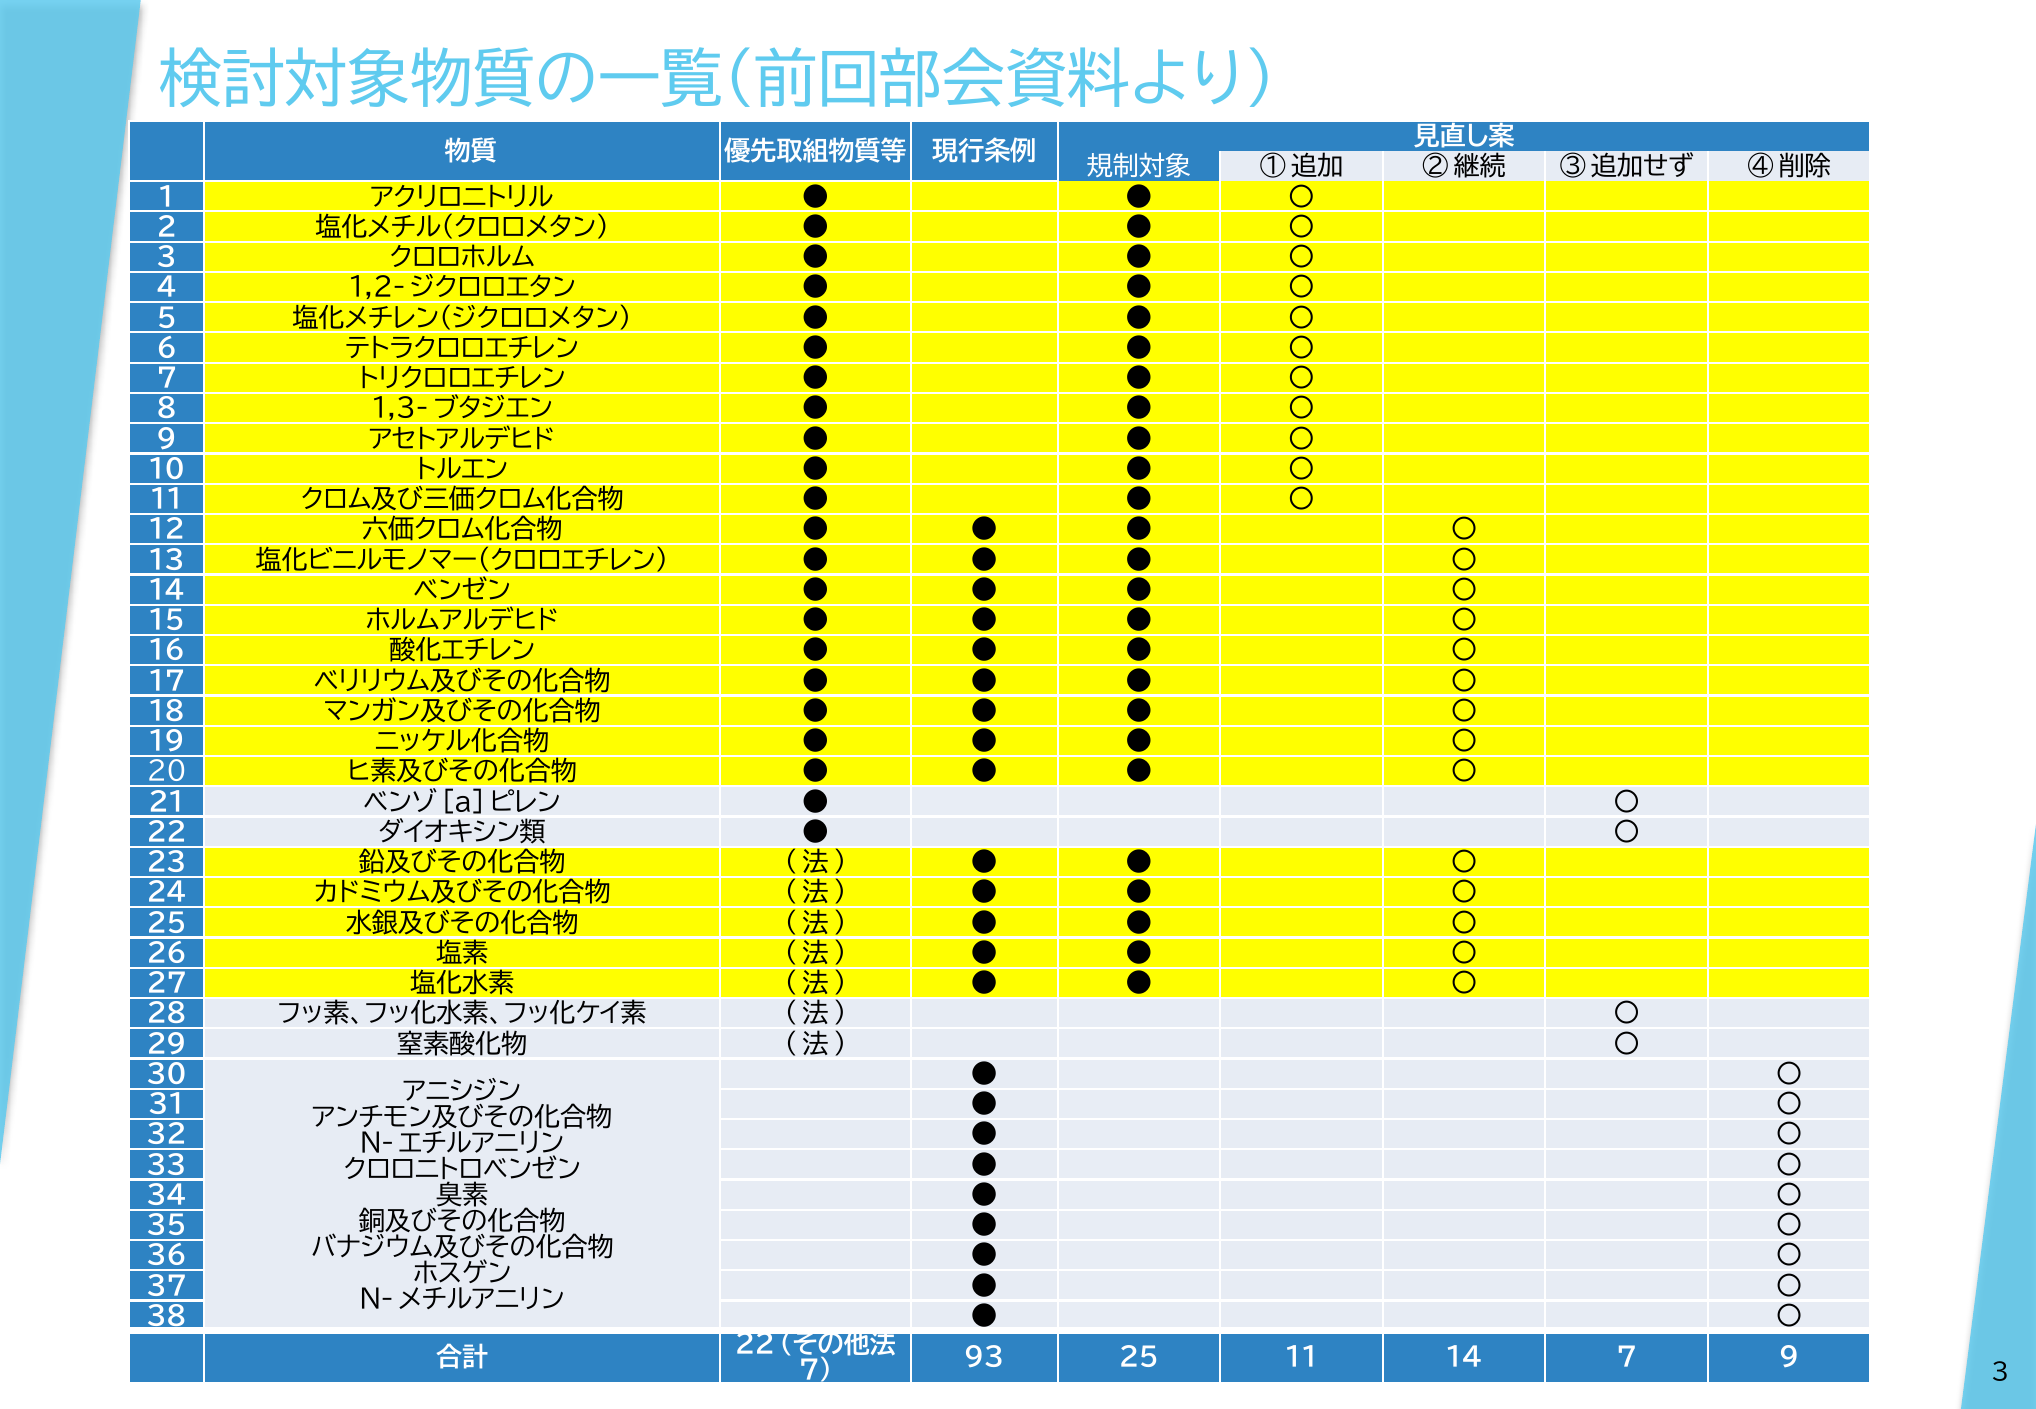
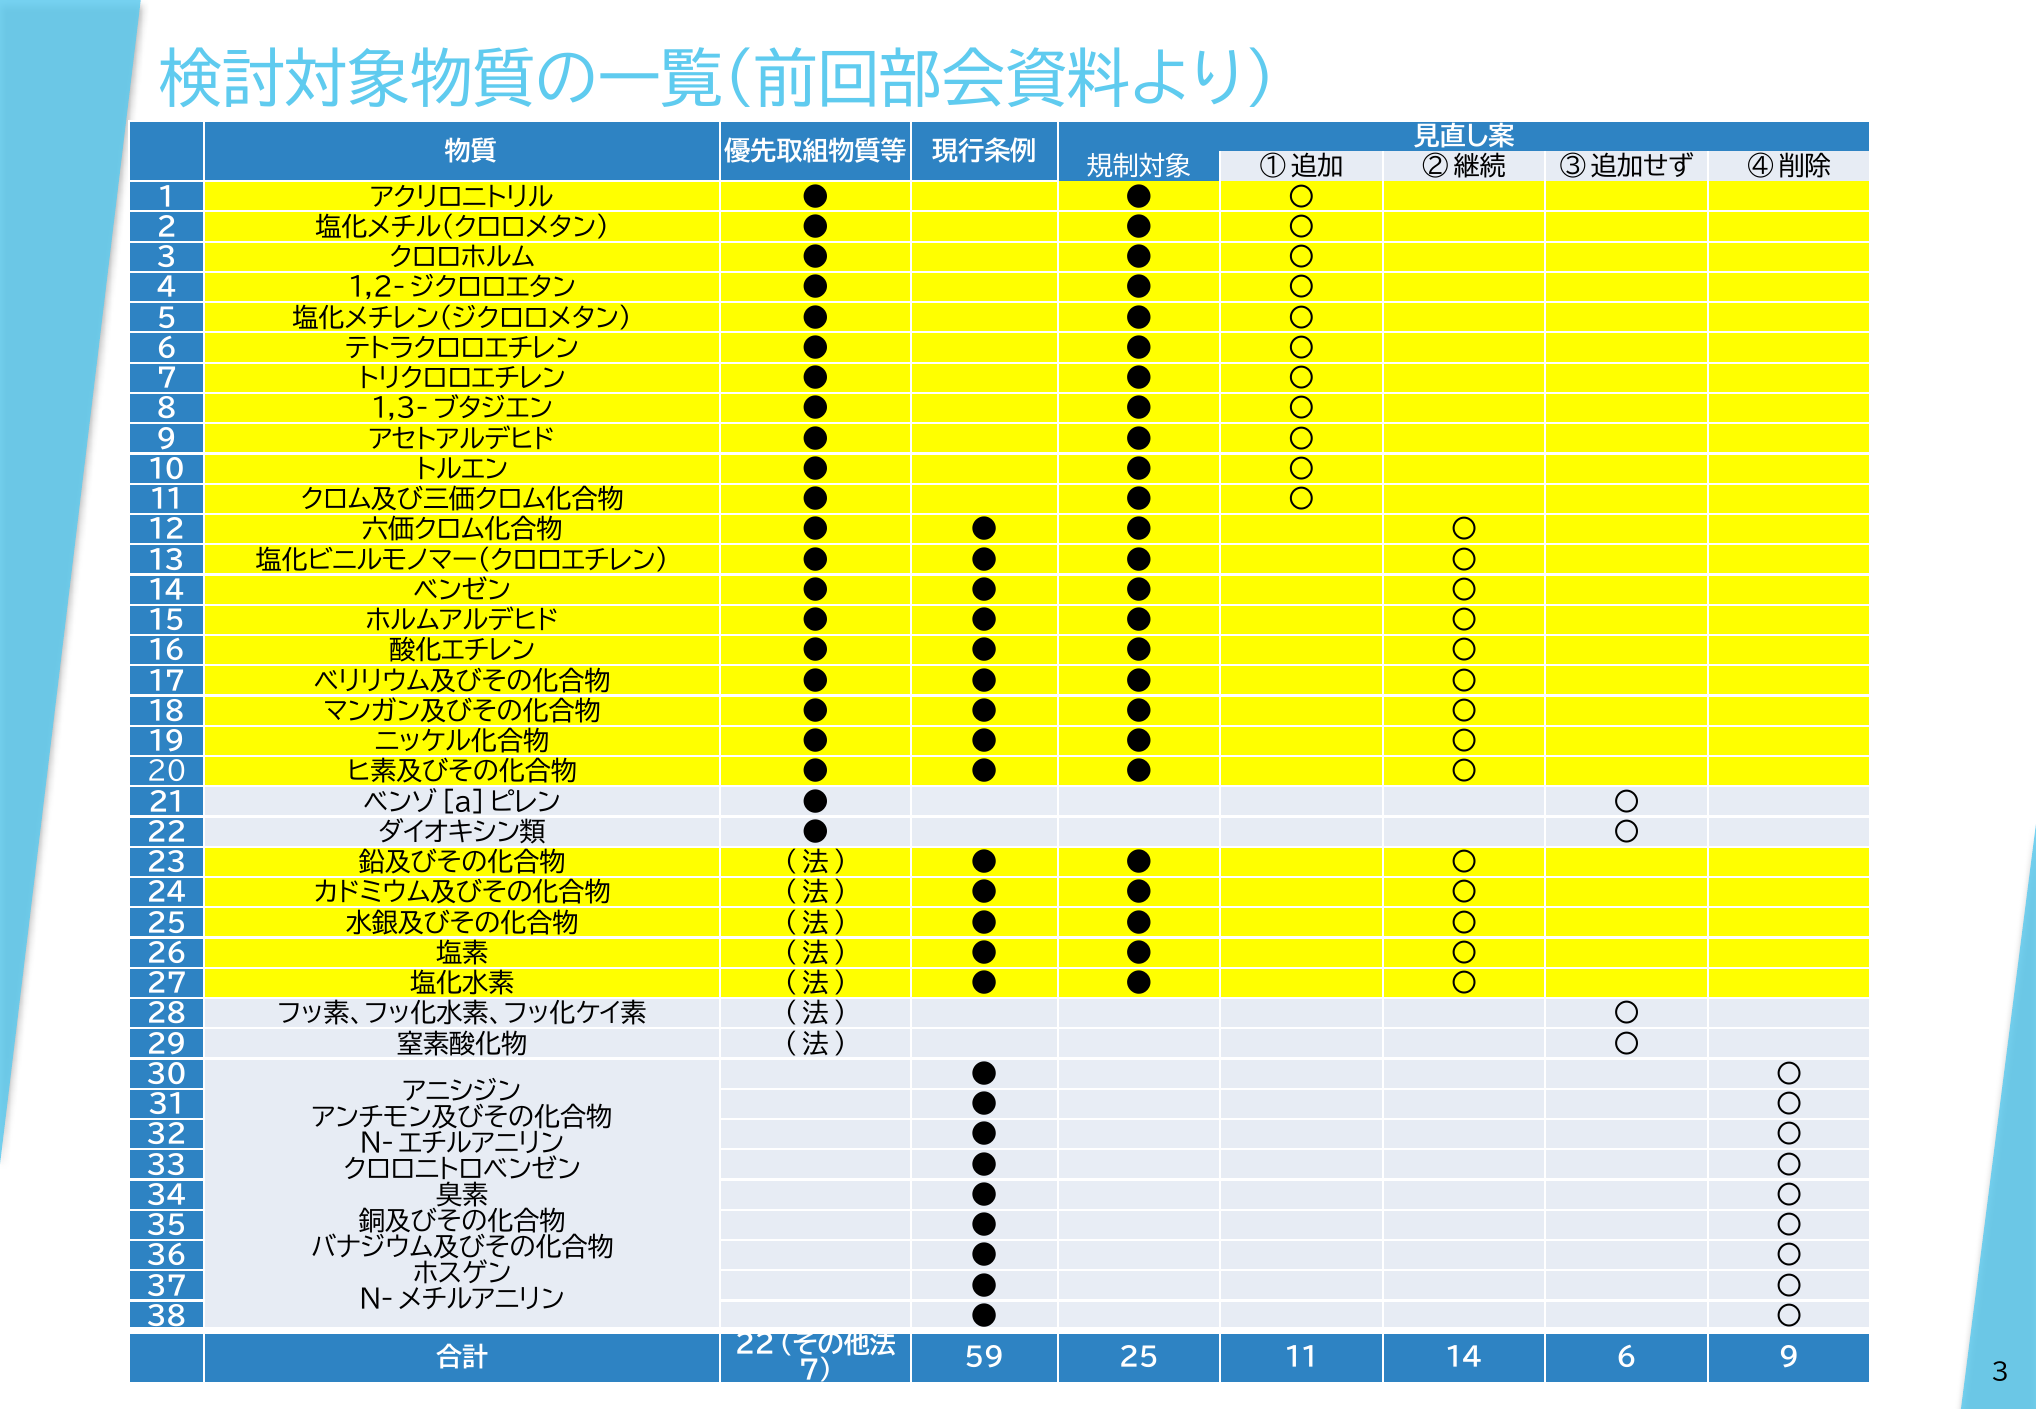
93: 93 -> 59
14 7: 7 -> 6
